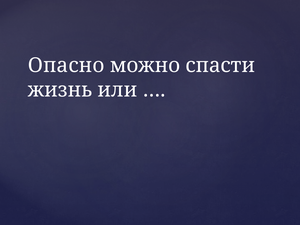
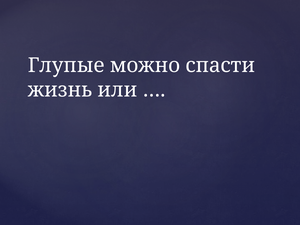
Опасно: Опасно -> Глупые
